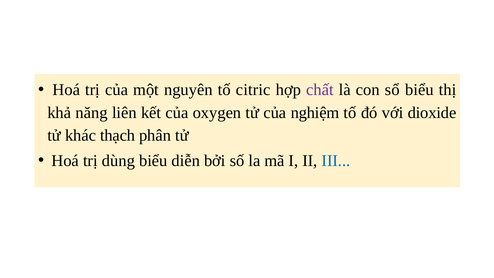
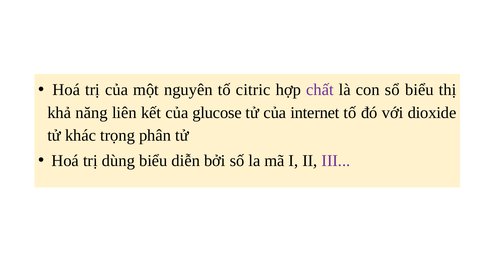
oxygen: oxygen -> glucose
nghiệm: nghiệm -> internet
thạch: thạch -> trọng
III colour: blue -> purple
